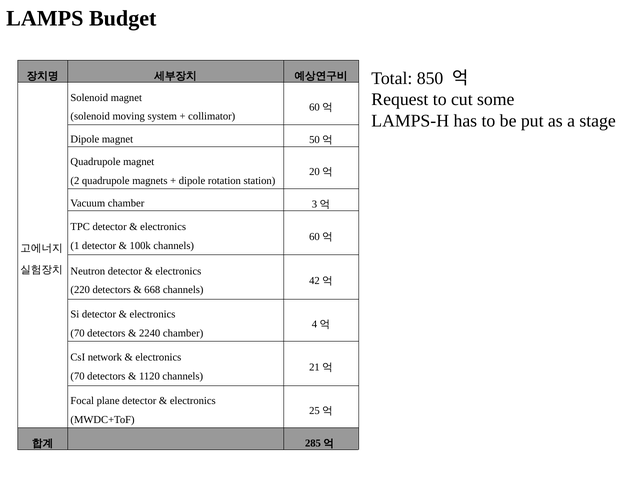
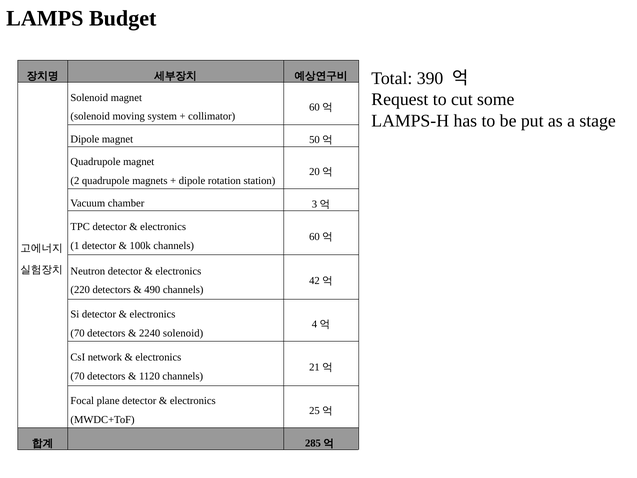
850: 850 -> 390
668: 668 -> 490
2240 chamber: chamber -> solenoid
